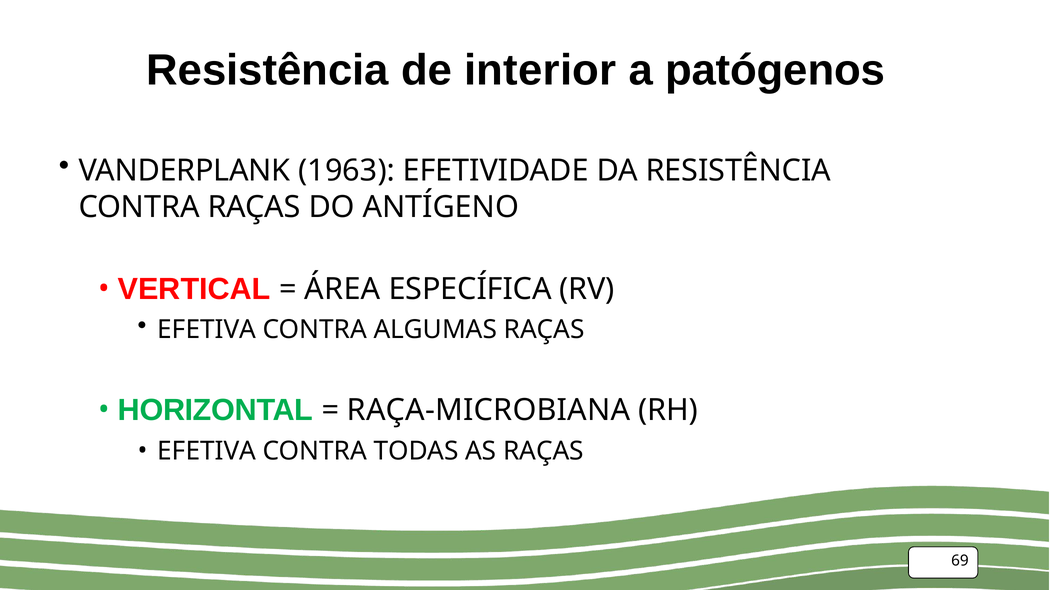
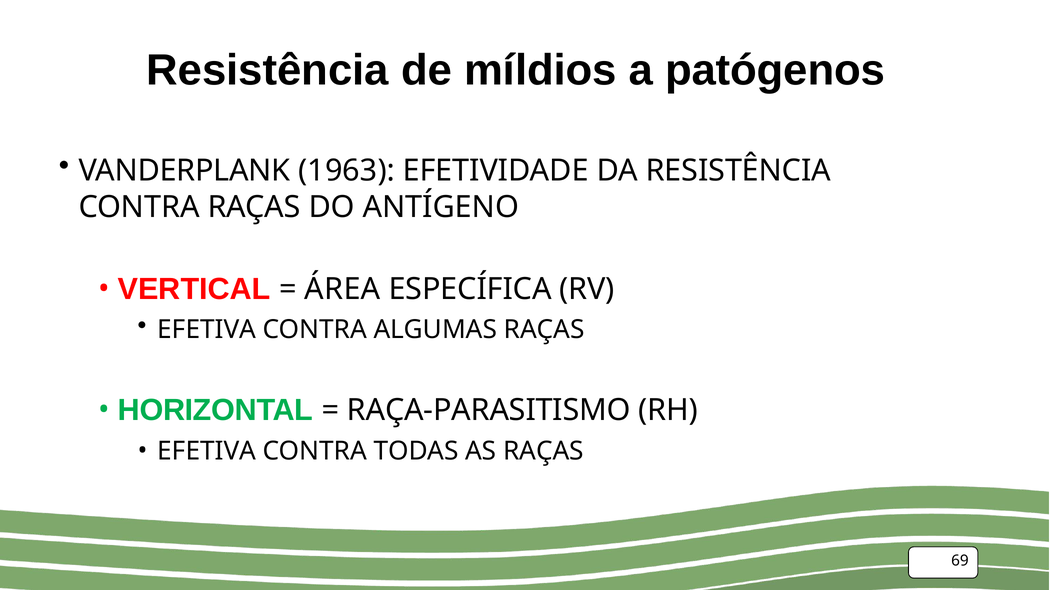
interior: interior -> míldios
RAÇA-MICROBIANA: RAÇA-MICROBIANA -> RAÇA-PARASITISMO
